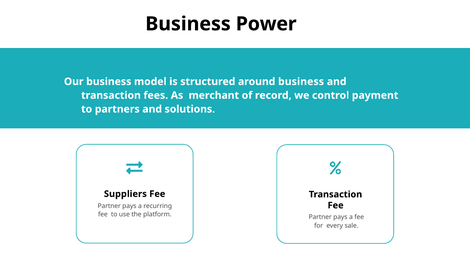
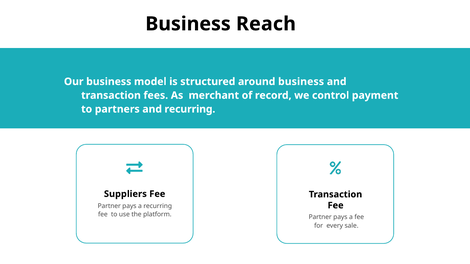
Power: Power -> Reach
and solutions: solutions -> recurring
